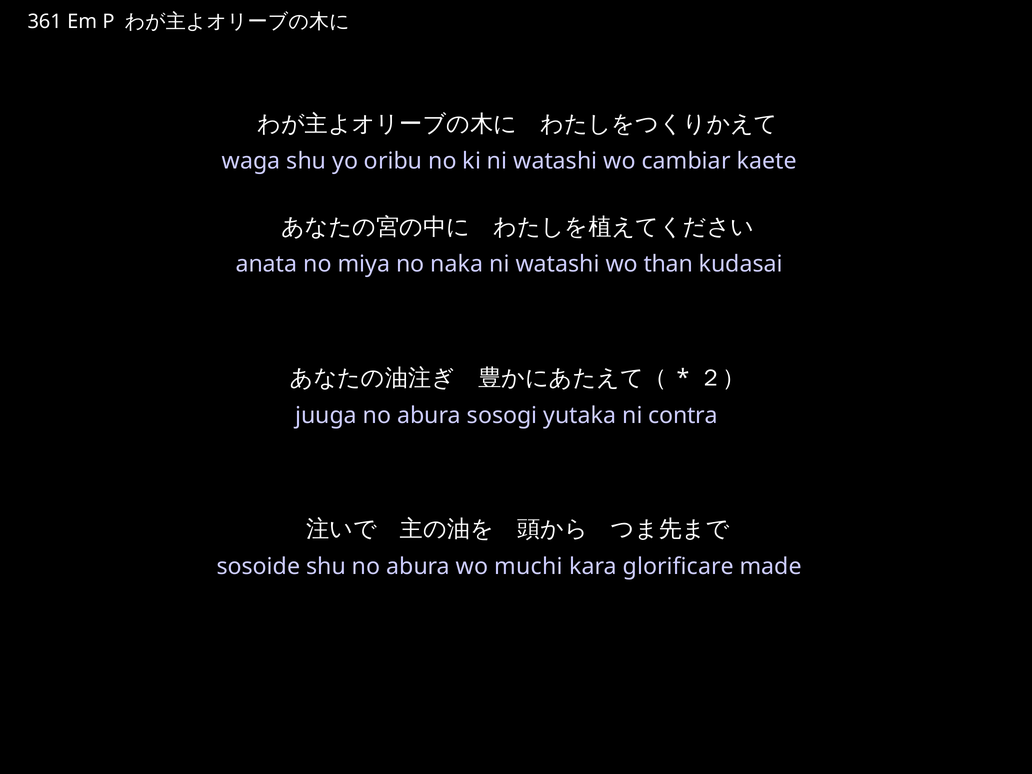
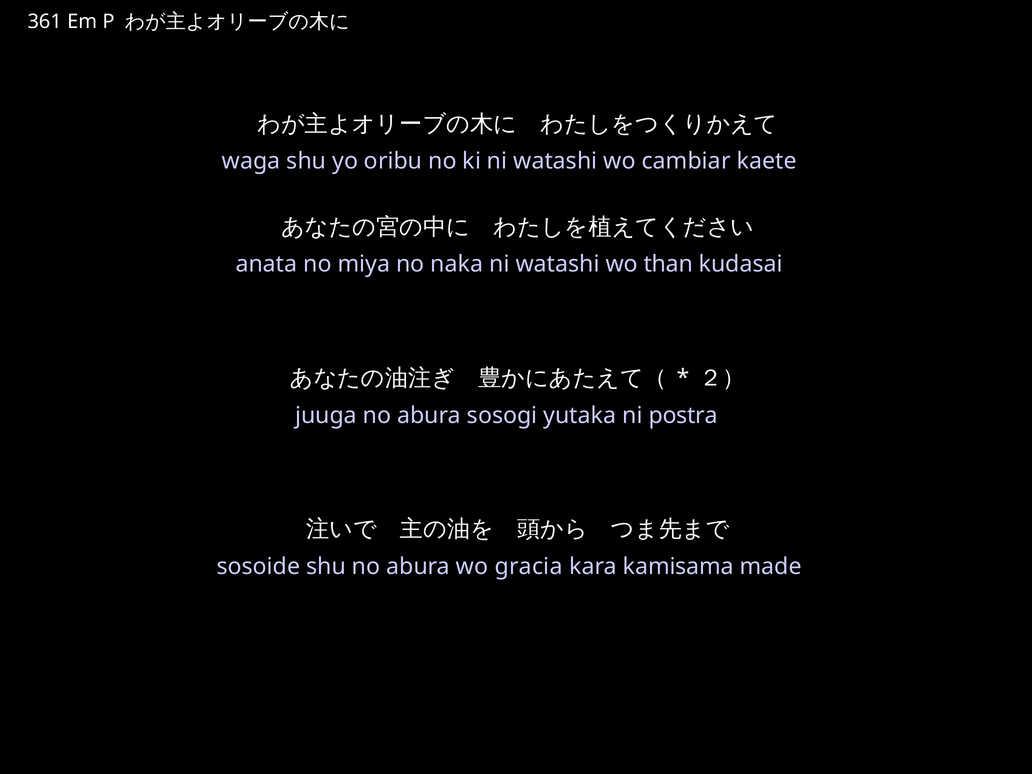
contra: contra -> postra
muchi: muchi -> gracia
glorificare: glorificare -> kamisama
